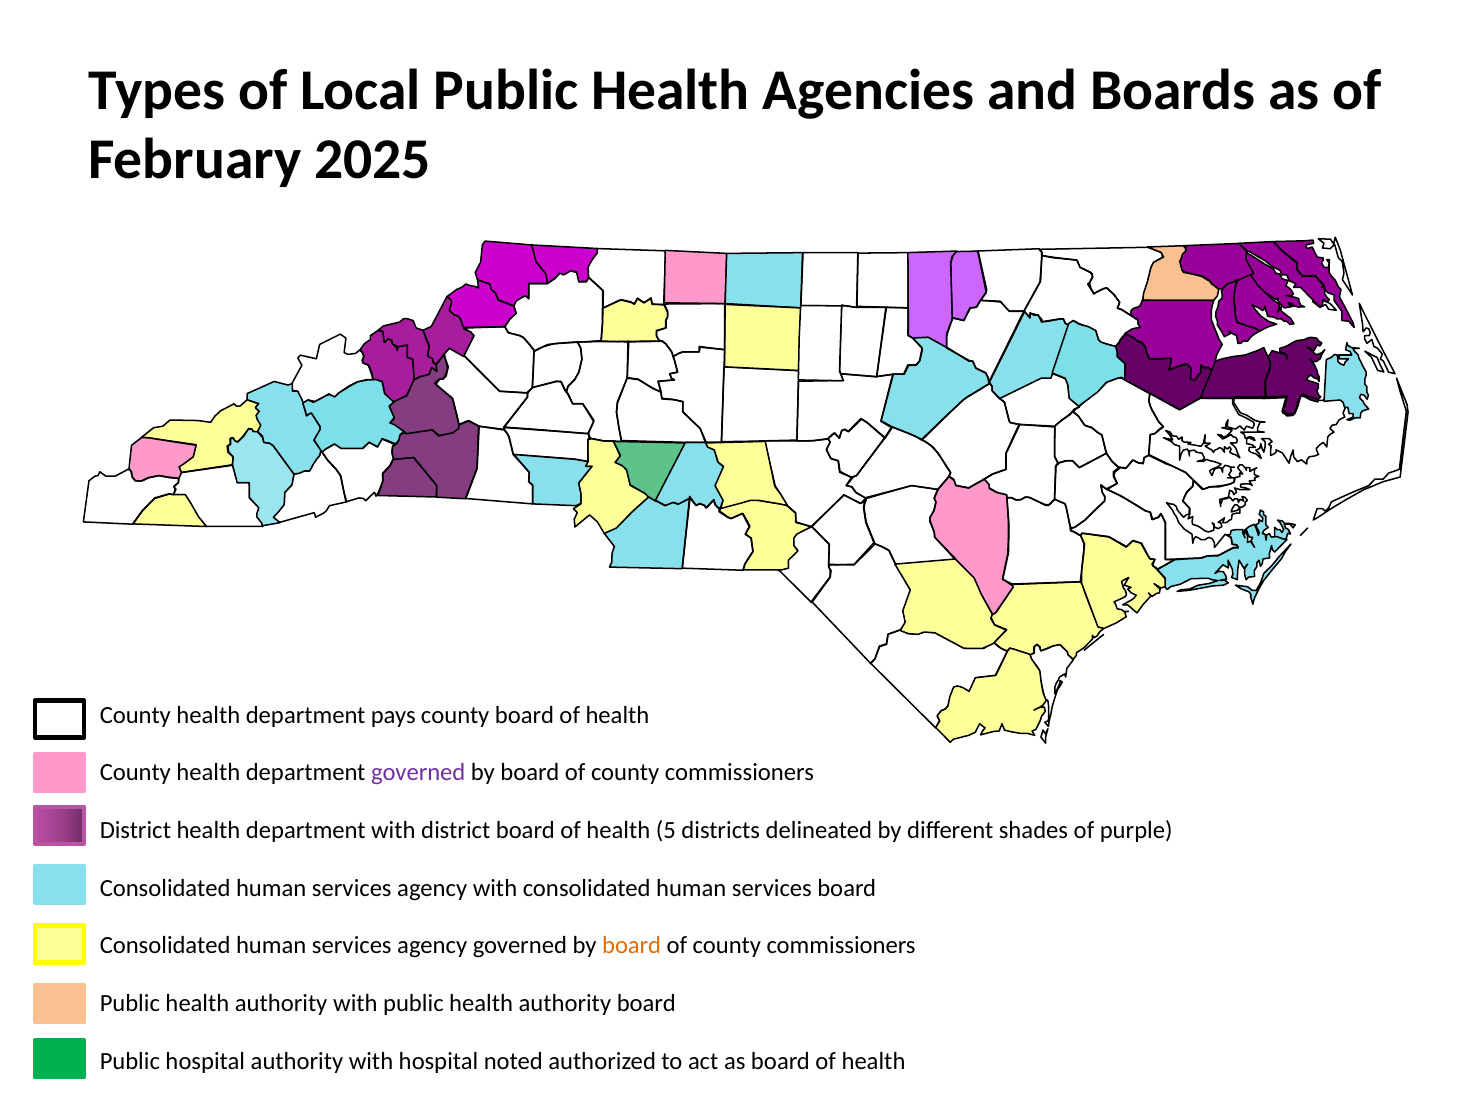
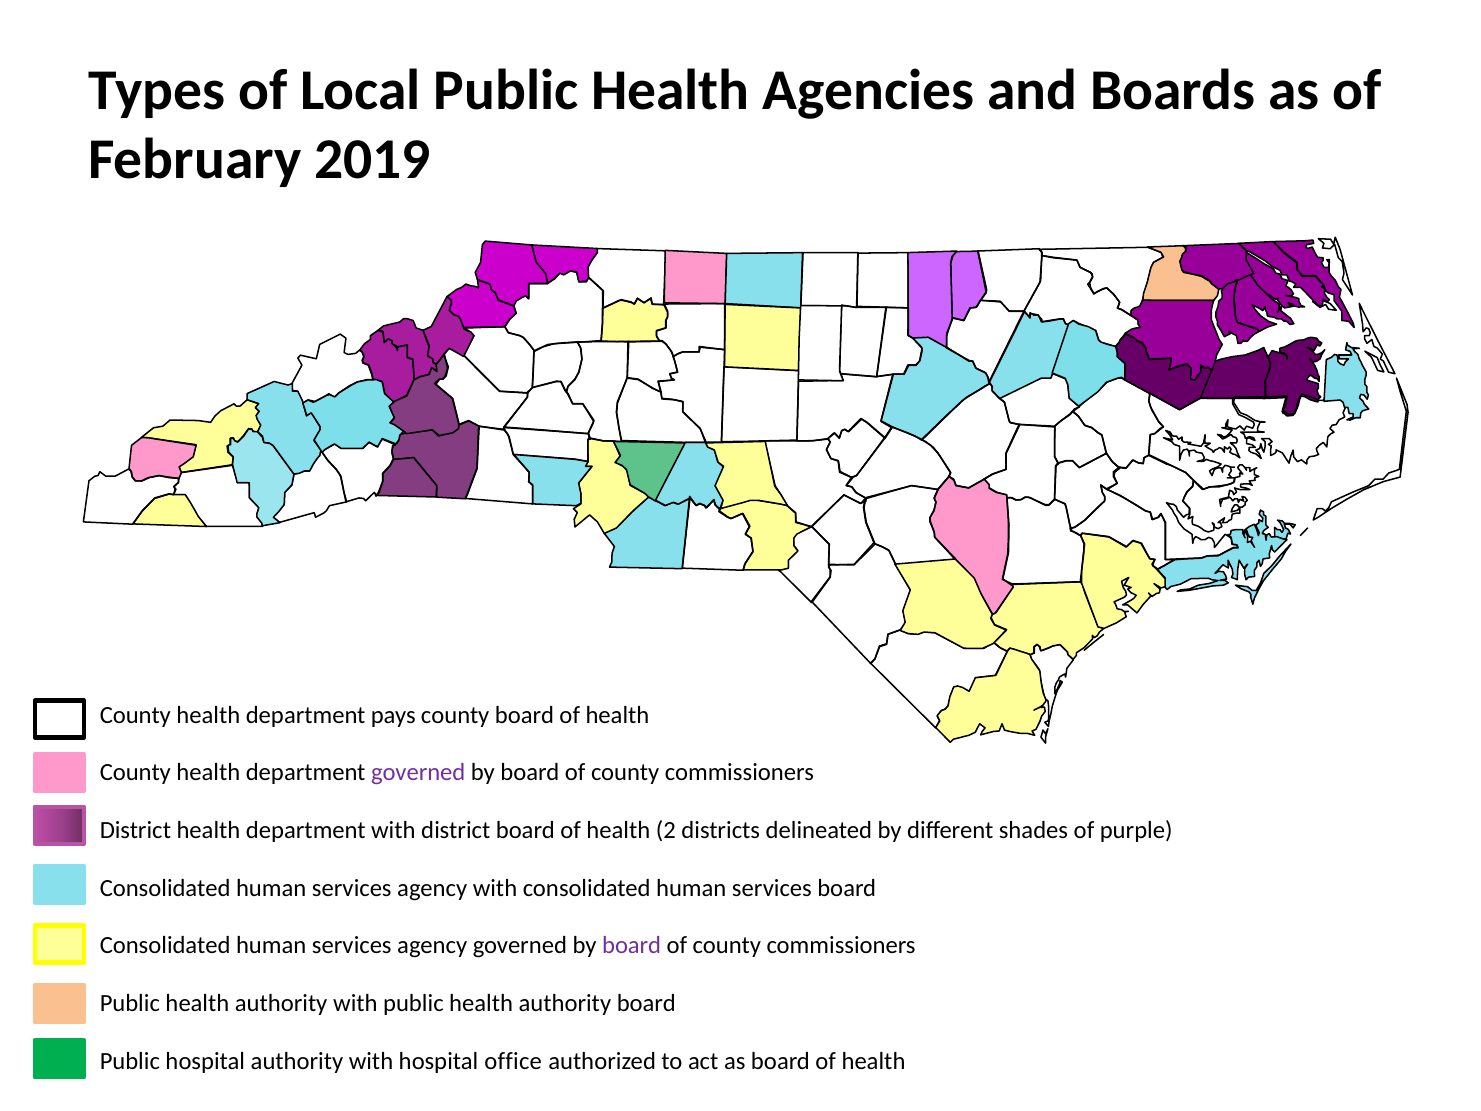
2025: 2025 -> 2019
5: 5 -> 2
board at (632, 945) colour: orange -> purple
noted: noted -> office
